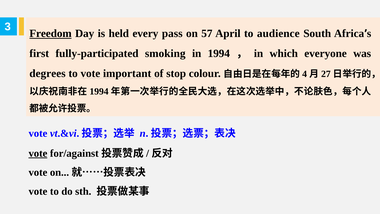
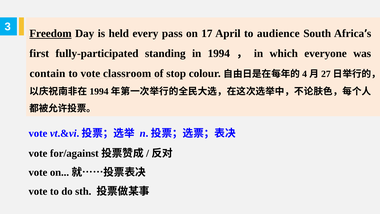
57: 57 -> 17
smoking: smoking -> standing
degrees: degrees -> contain
important: important -> classroom
vote at (38, 153) underline: present -> none
